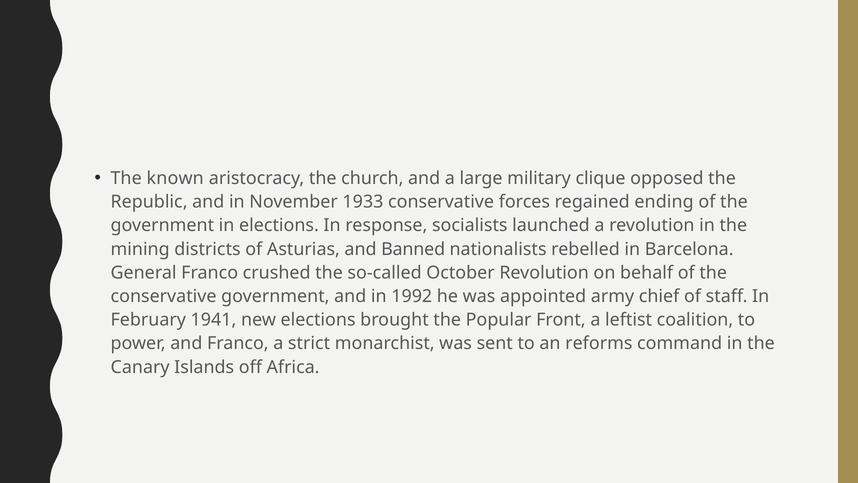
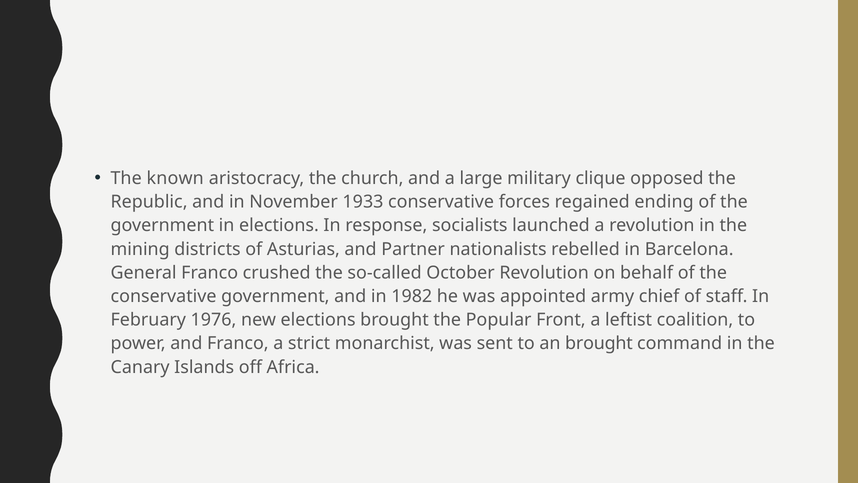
Banned: Banned -> Partner
1992: 1992 -> 1982
1941: 1941 -> 1976
an reforms: reforms -> brought
